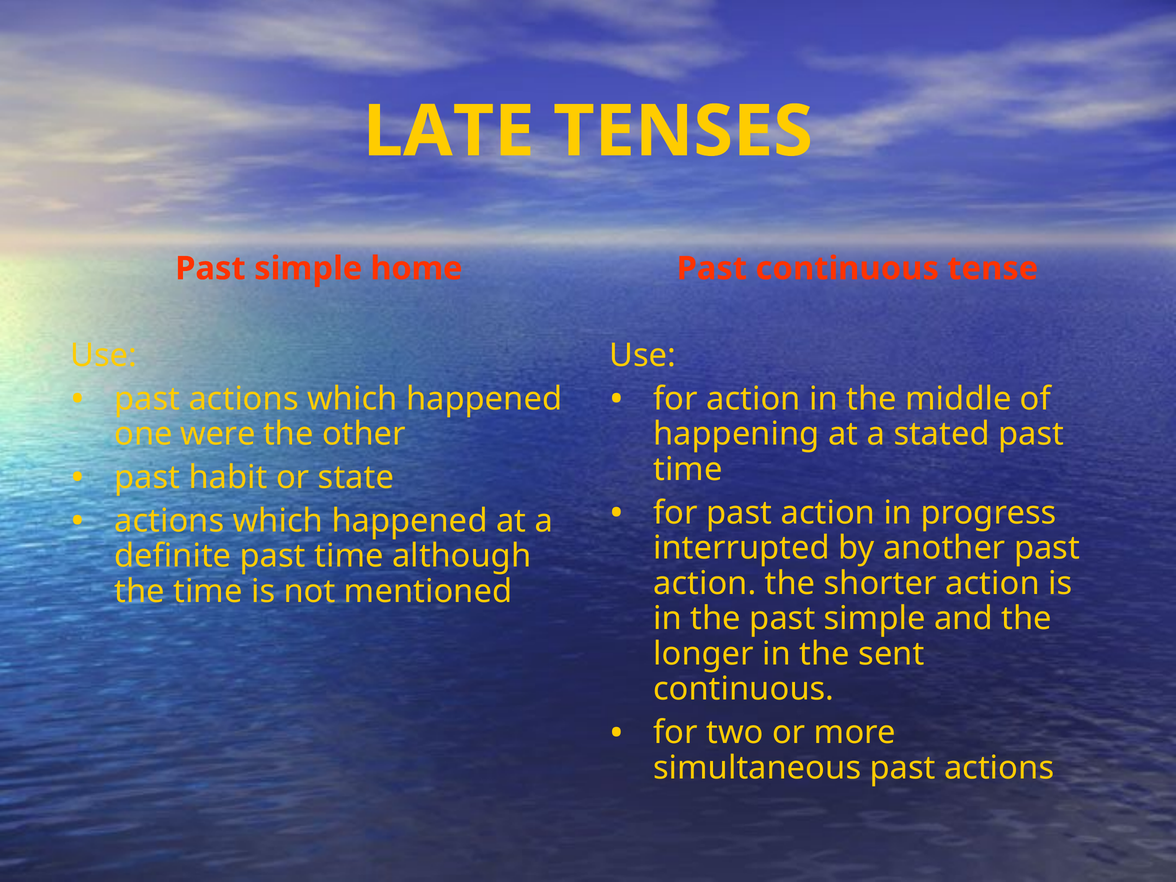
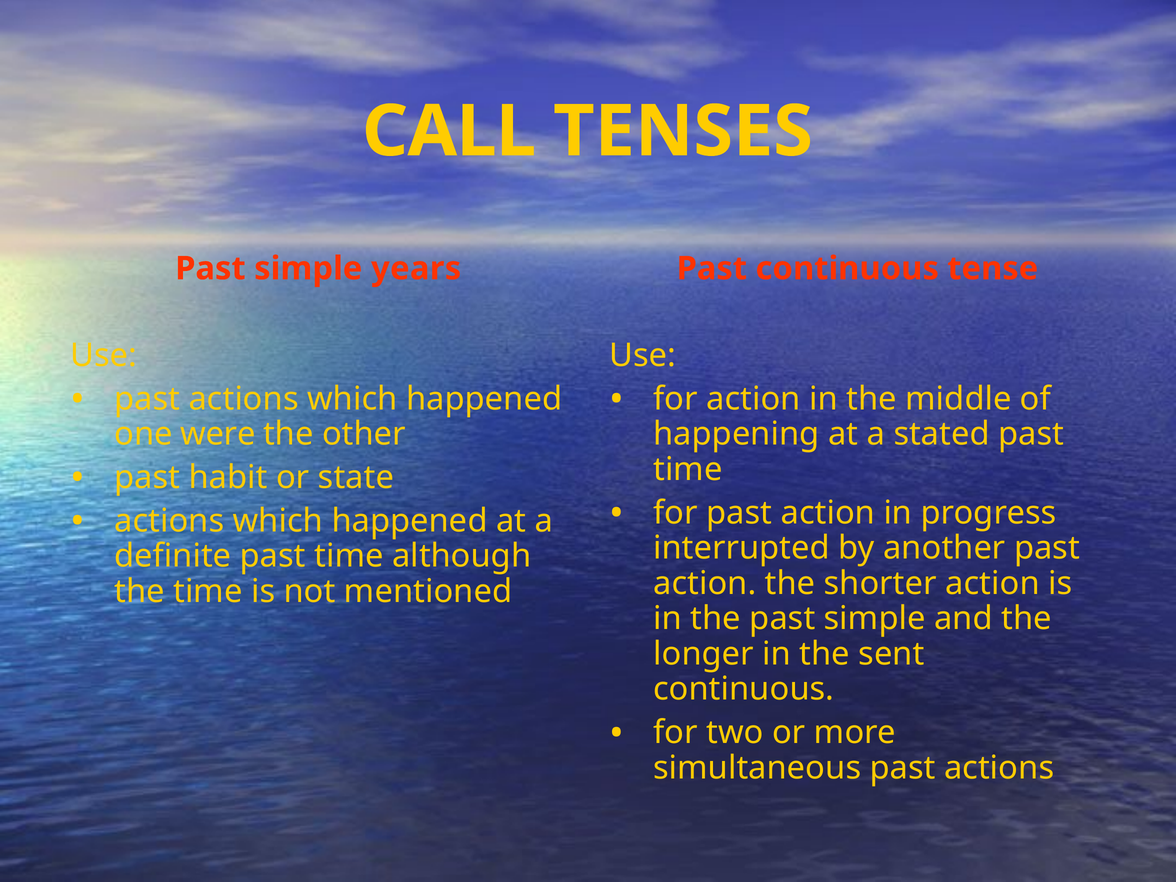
LATE: LATE -> CALL
home: home -> years
